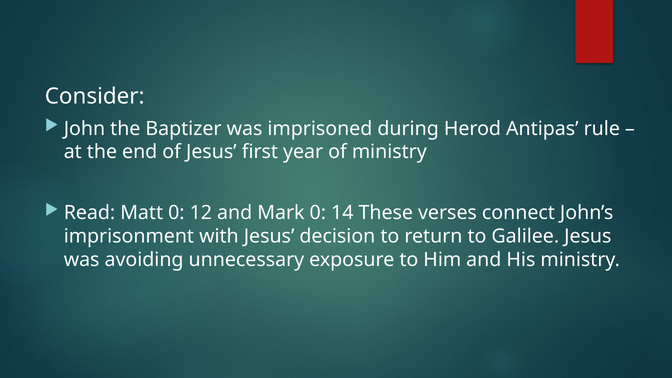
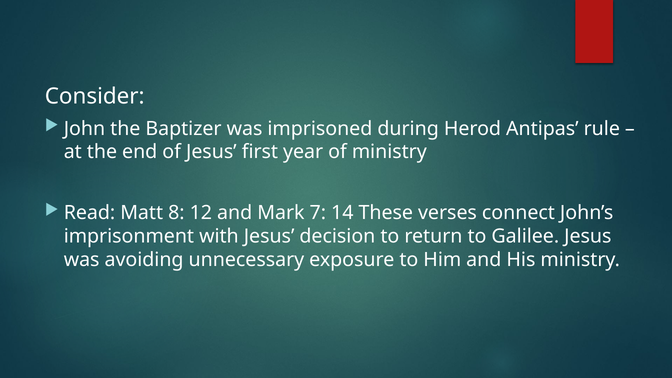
Matt 0: 0 -> 8
Mark 0: 0 -> 7
